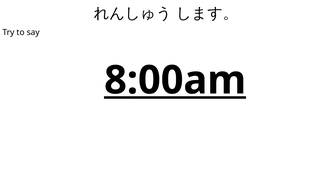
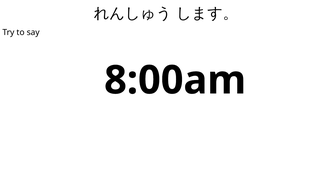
8:00am underline: present -> none
